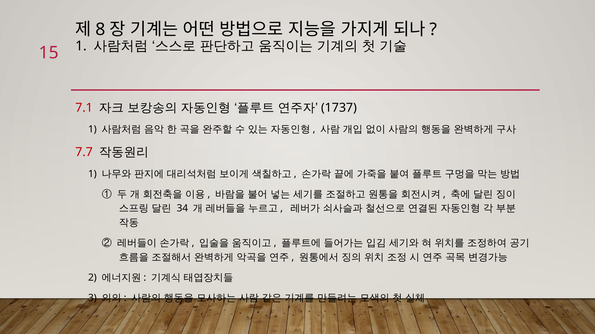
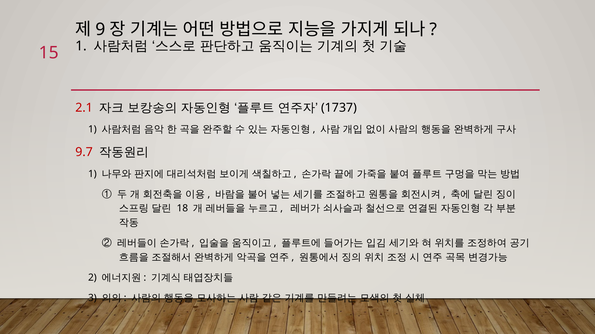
8: 8 -> 9
7.1: 7.1 -> 2.1
7.7: 7.7 -> 9.7
34: 34 -> 18
